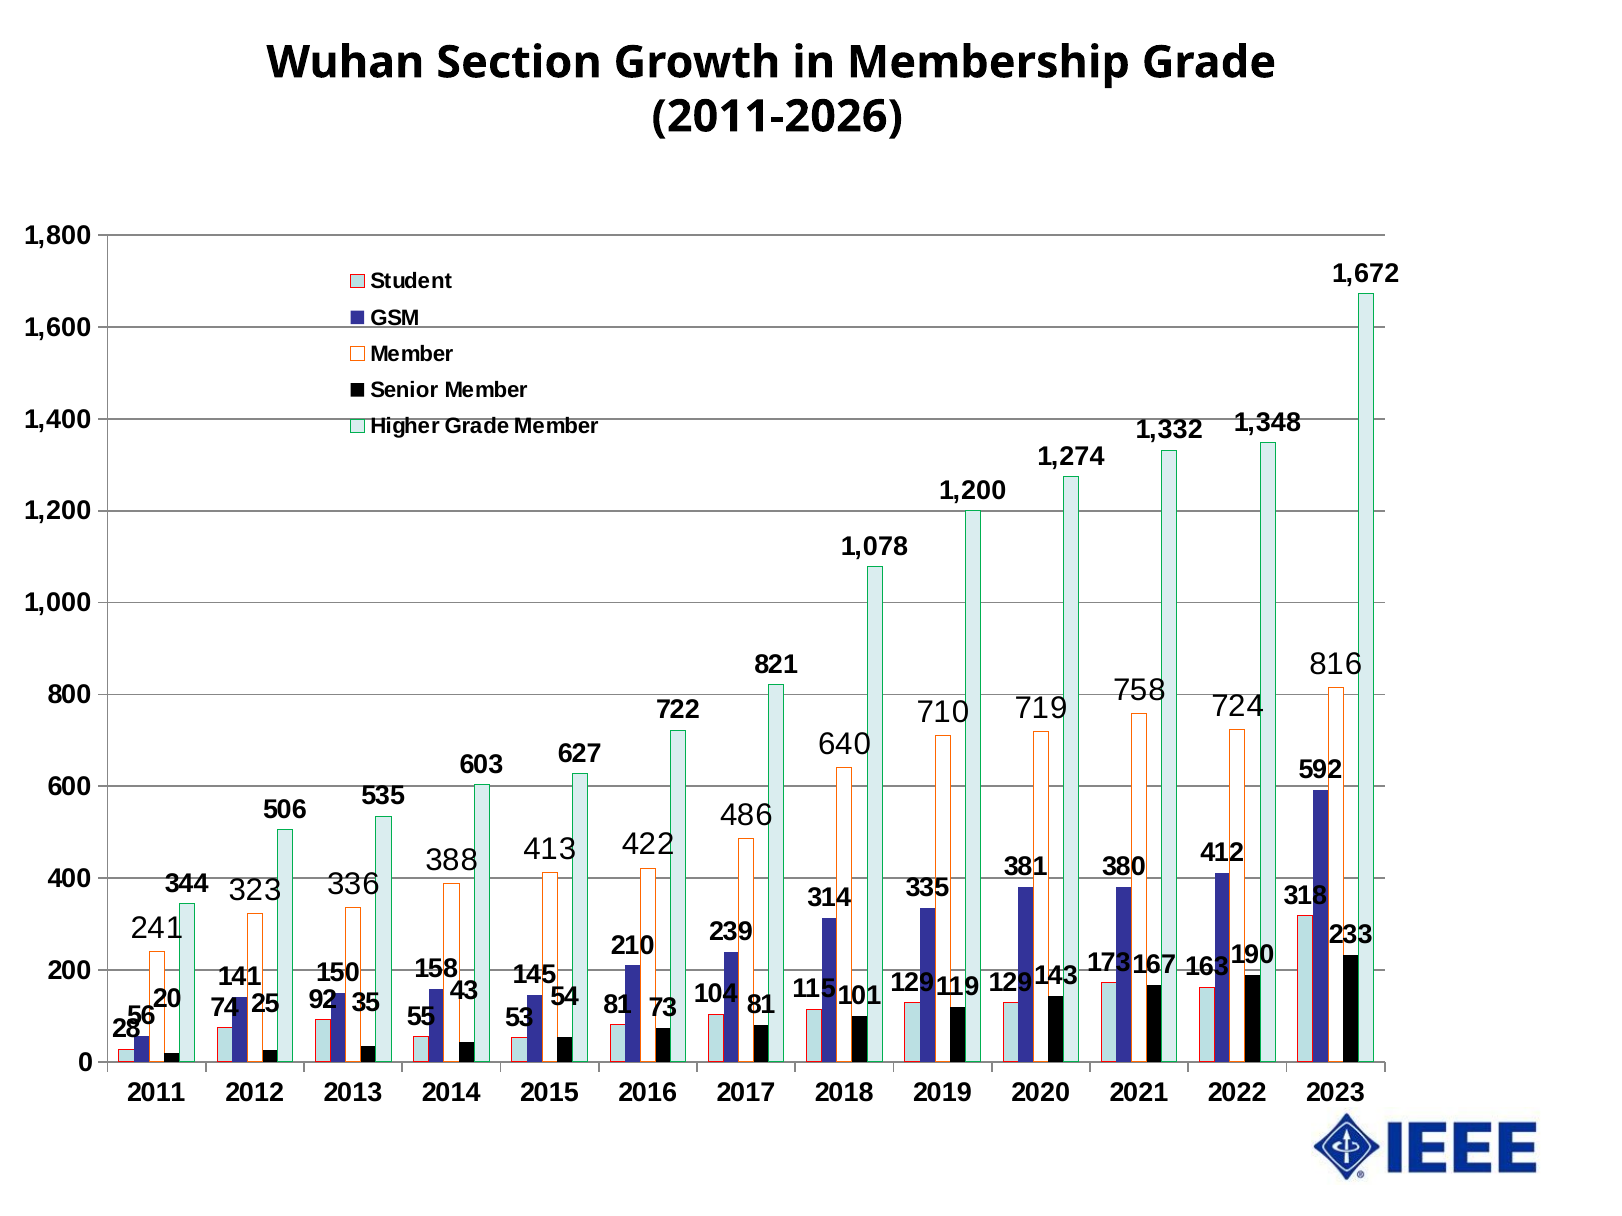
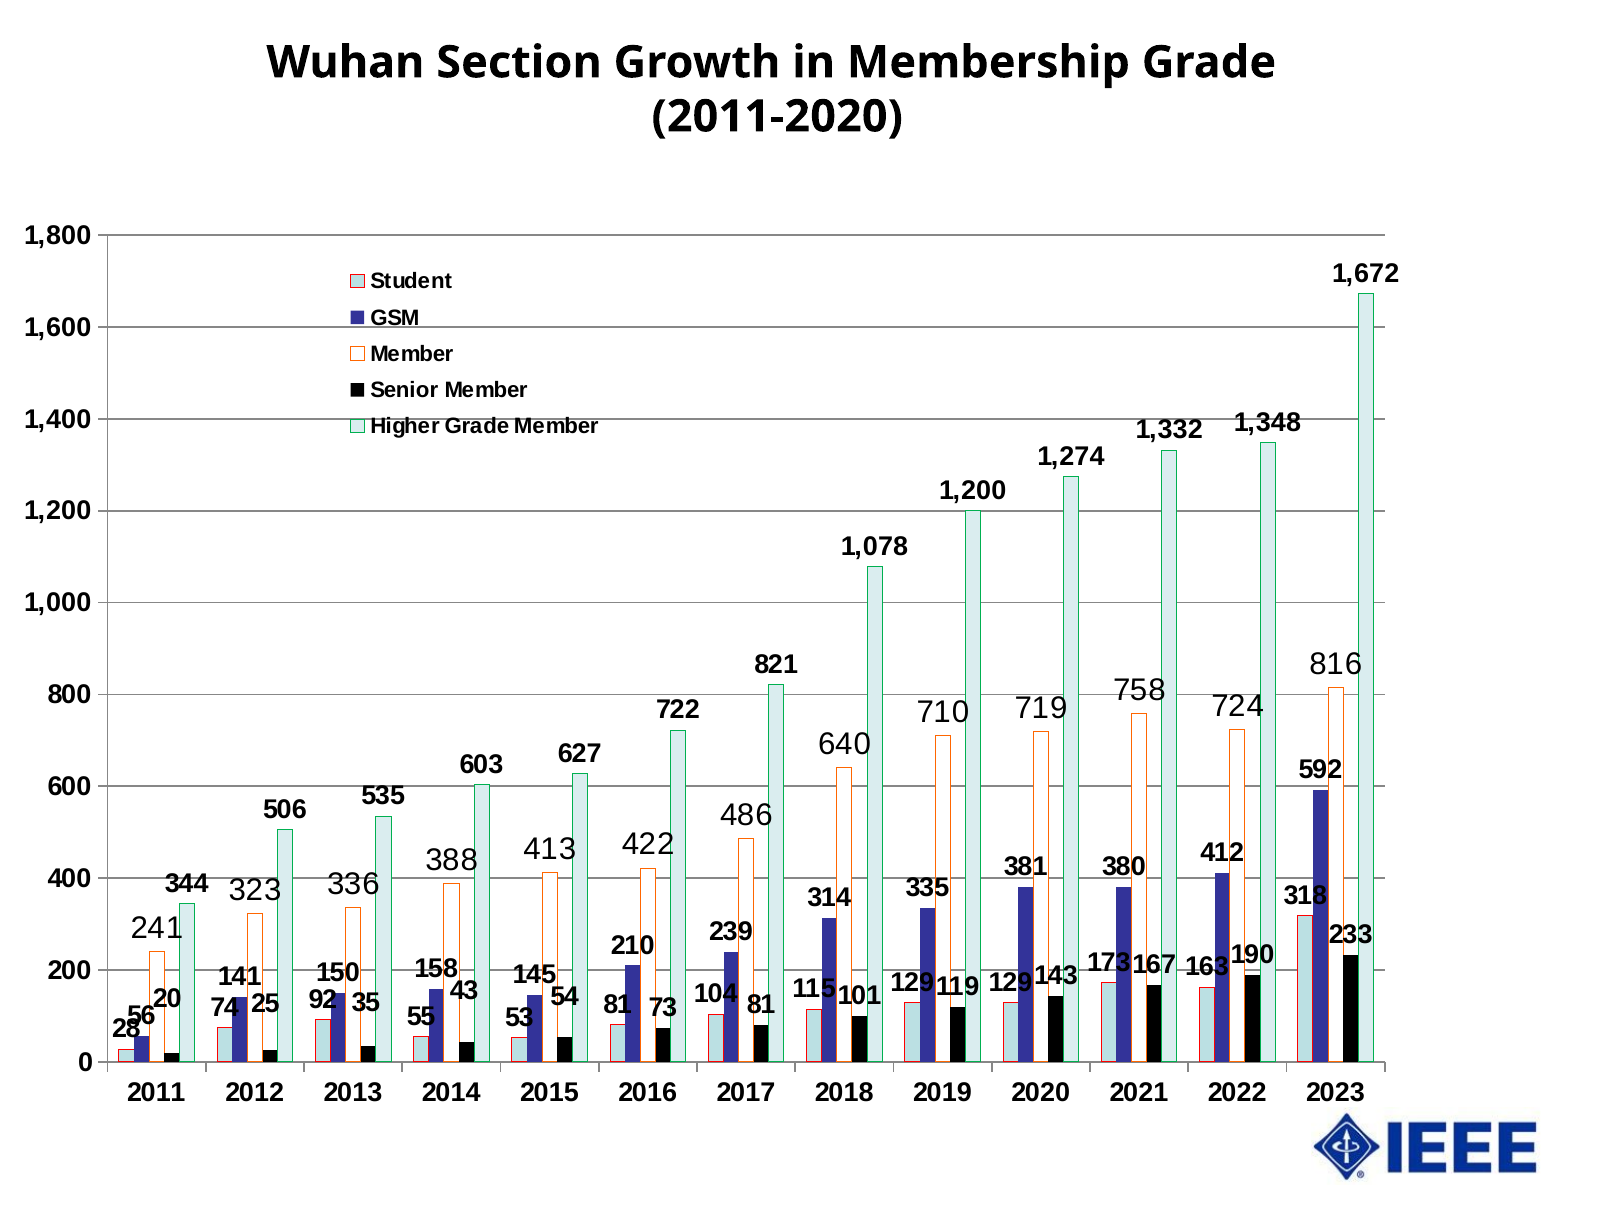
2011-2026: 2011-2026 -> 2011-2020
